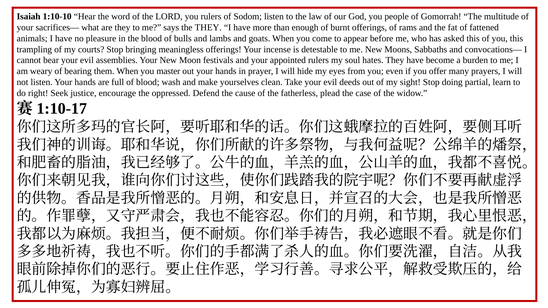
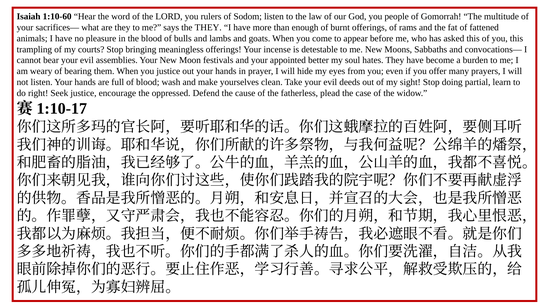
1:10-10: 1:10-10 -> 1:10-60
appointed rulers: rulers -> better
you master: master -> justice
